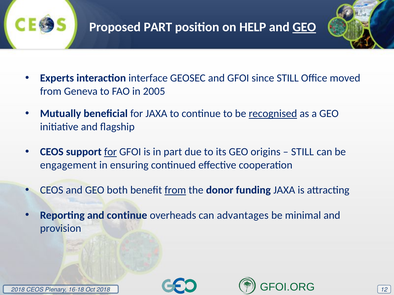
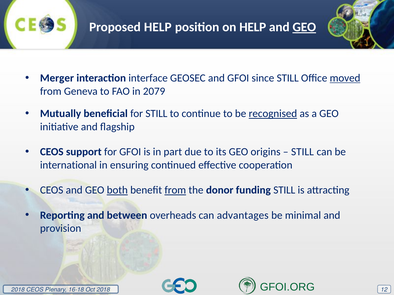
Proposed PART: PART -> HELP
Experts: Experts -> Merger
moved underline: none -> present
2005: 2005 -> 2079
for JAXA: JAXA -> STILL
for at (110, 152) underline: present -> none
engagement: engagement -> international
both underline: none -> present
funding JAXA: JAXA -> STILL
and continue: continue -> between
